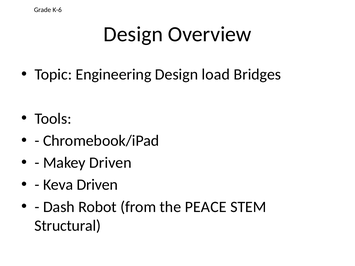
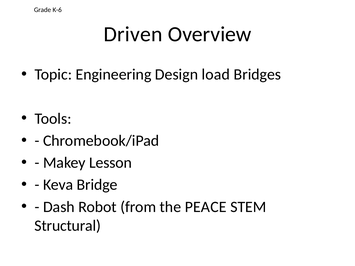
Design at (133, 34): Design -> Driven
Makey Driven: Driven -> Lesson
Keva Driven: Driven -> Bridge
